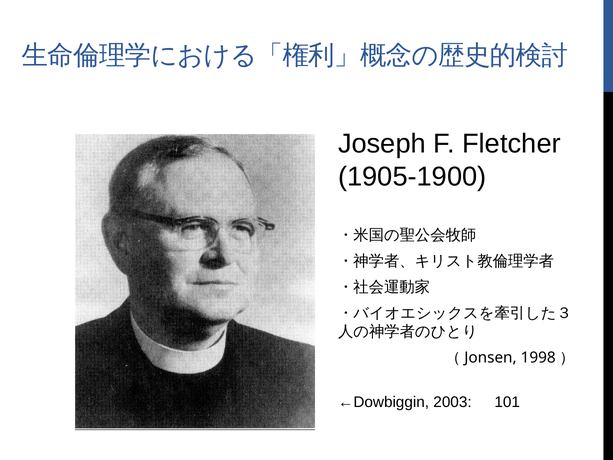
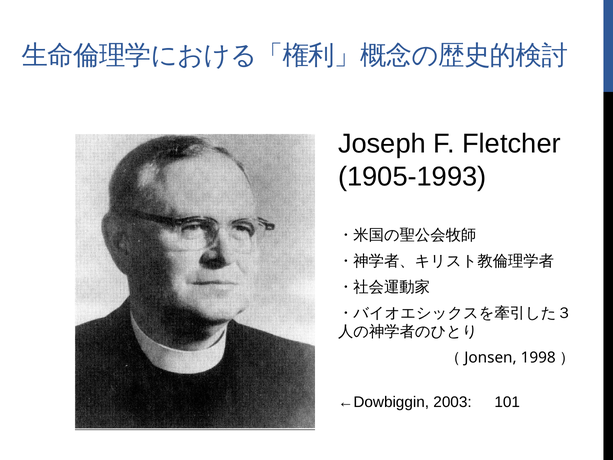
1905-1900: 1905-1900 -> 1905-1993
